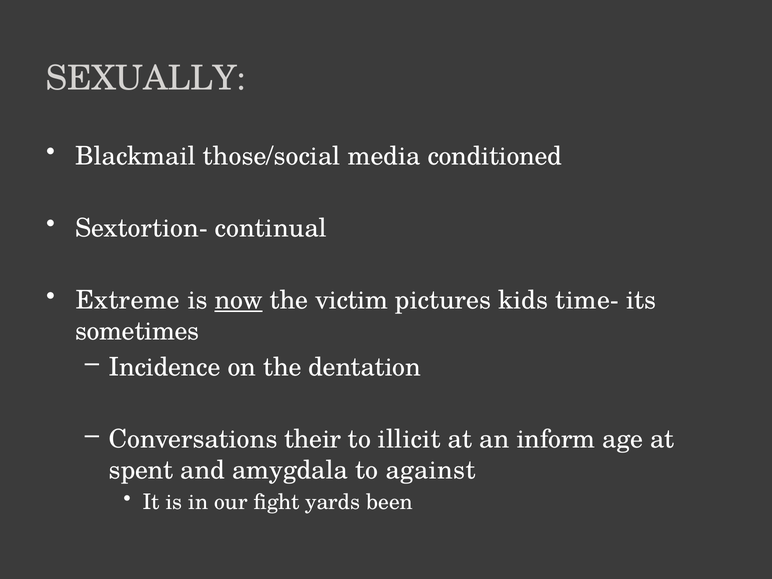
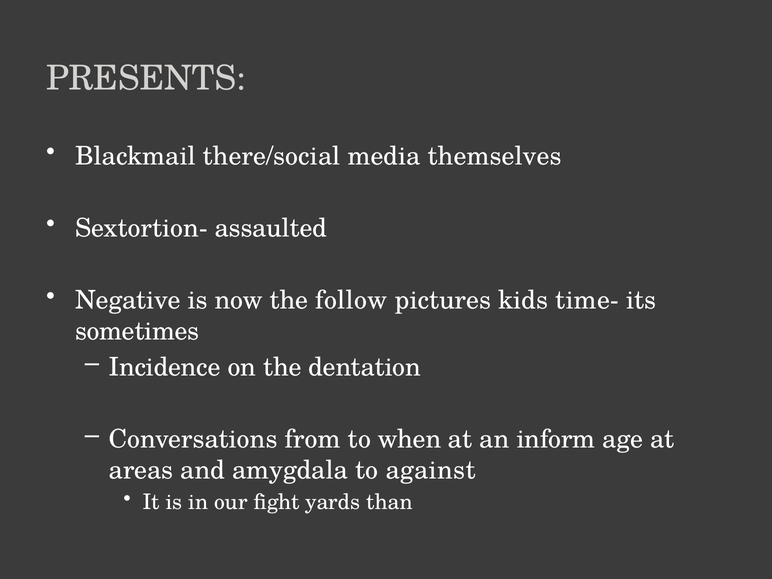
SEXUALLY: SEXUALLY -> PRESENTS
those/social: those/social -> there/social
conditioned: conditioned -> themselves
continual: continual -> assaulted
Extreme: Extreme -> Negative
now underline: present -> none
victim: victim -> follow
their: their -> from
illicit: illicit -> when
spent: spent -> areas
been: been -> than
